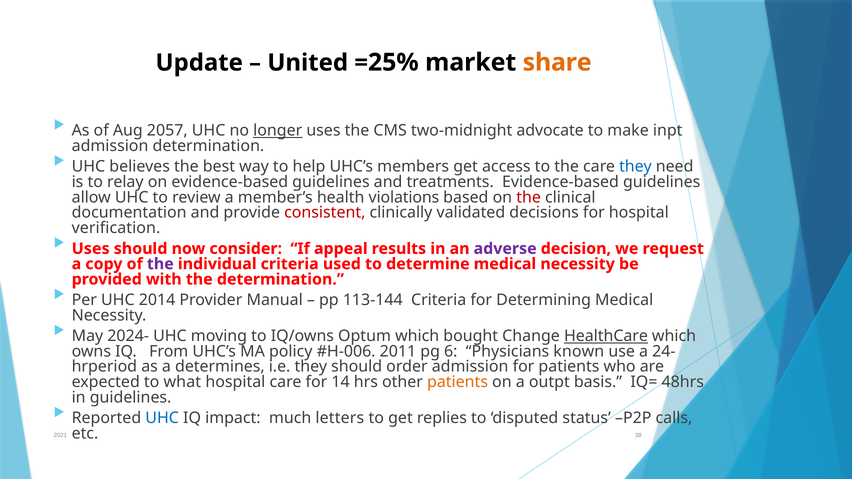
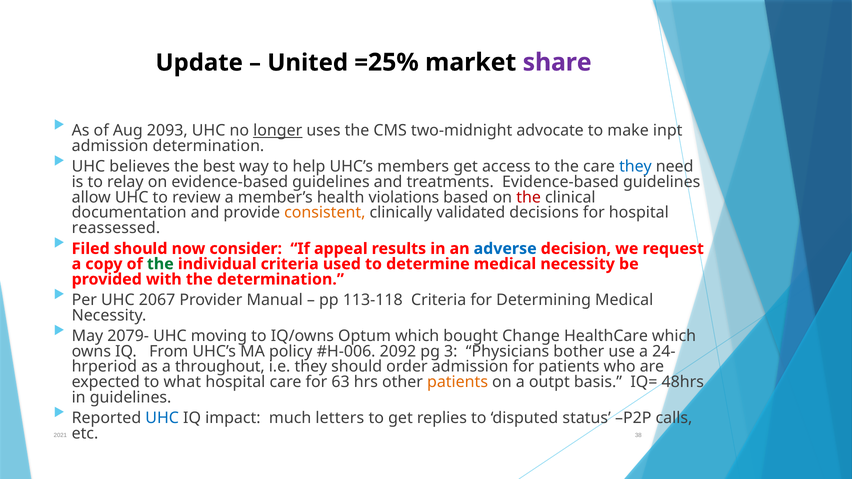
share colour: orange -> purple
2057: 2057 -> 2093
consistent colour: red -> orange
verification: verification -> reassessed
Uses at (91, 249): Uses -> Filed
adverse colour: purple -> blue
the at (160, 264) colour: purple -> green
2014: 2014 -> 2067
113-144: 113-144 -> 113-118
2024-: 2024- -> 2079-
HealthCare underline: present -> none
2011: 2011 -> 2092
6: 6 -> 3
known: known -> bother
determines: determines -> throughout
14: 14 -> 63
